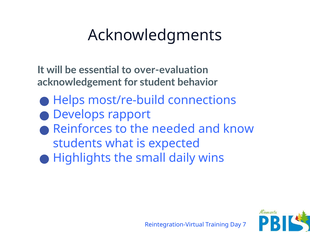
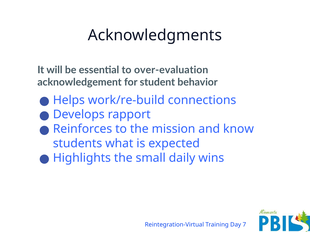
most/re-build: most/re-build -> work/re-build
needed: needed -> mission
